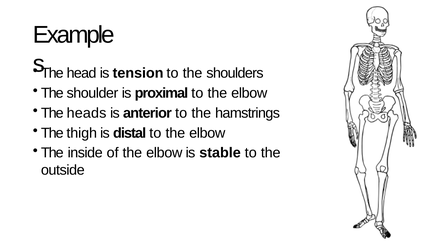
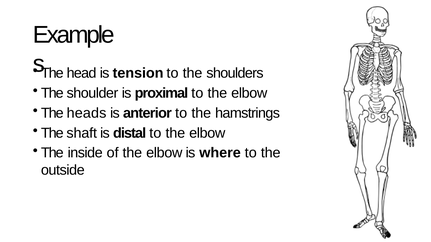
thigh: thigh -> shaft
stable: stable -> where
